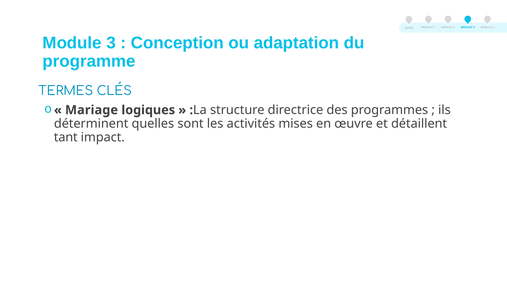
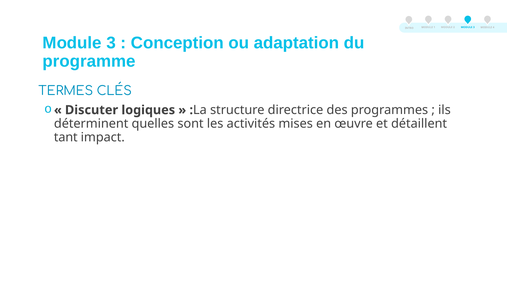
Mariage: Mariage -> Discuter
